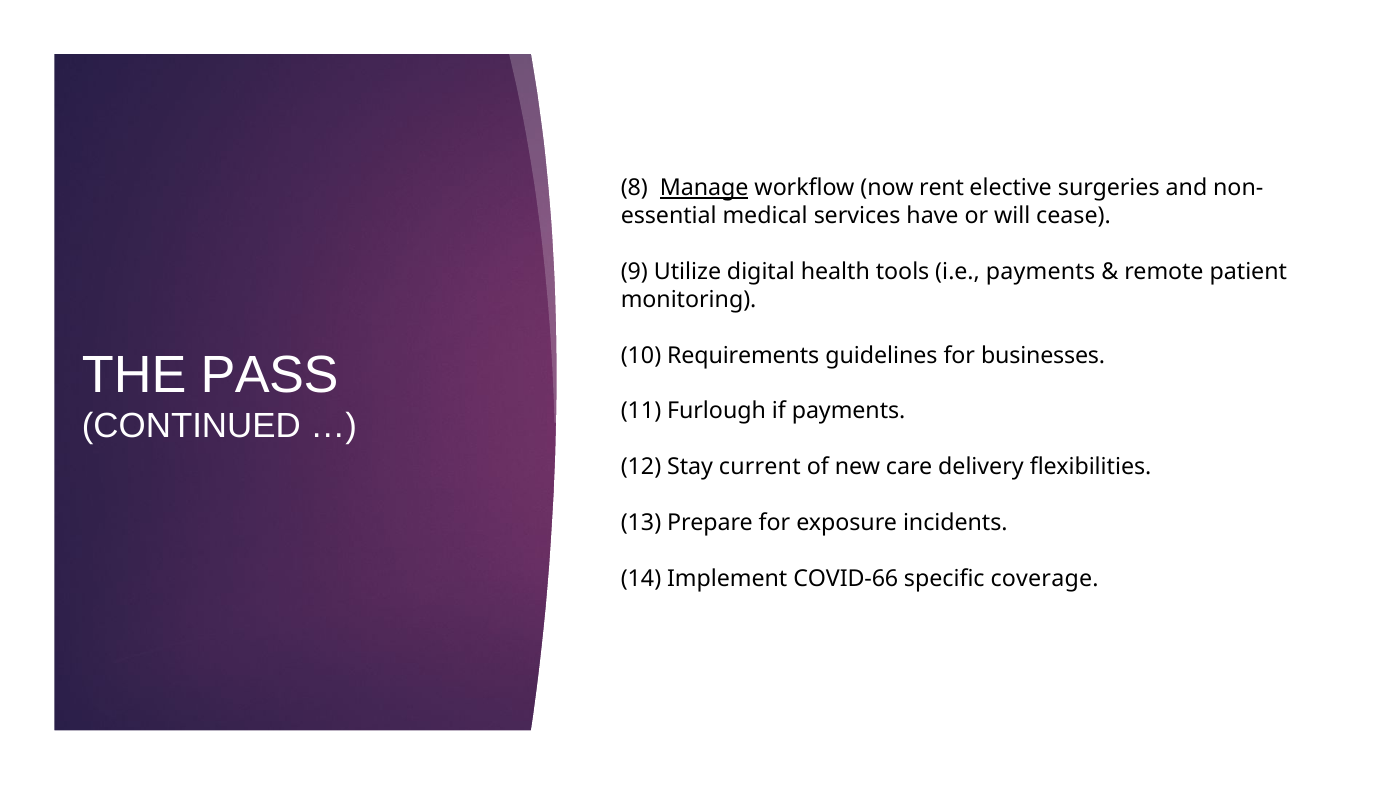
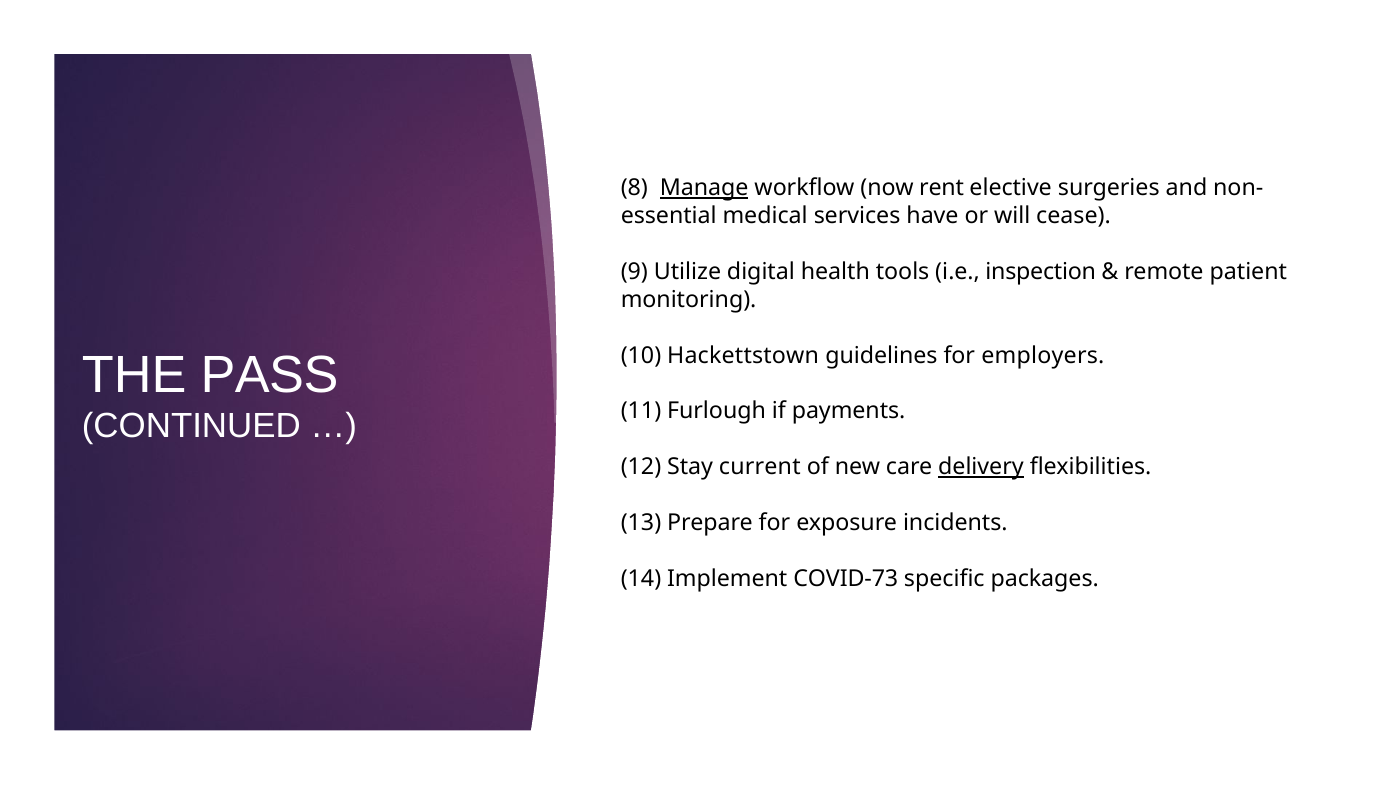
i.e payments: payments -> inspection
Requirements: Requirements -> Hackettstown
businesses: businesses -> employers
delivery underline: none -> present
COVID-66: COVID-66 -> COVID-73
coverage: coverage -> packages
